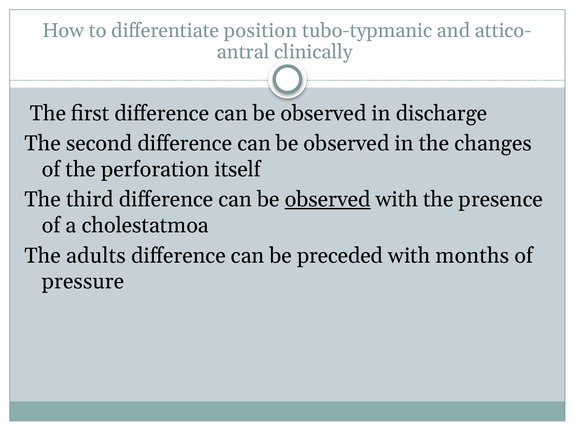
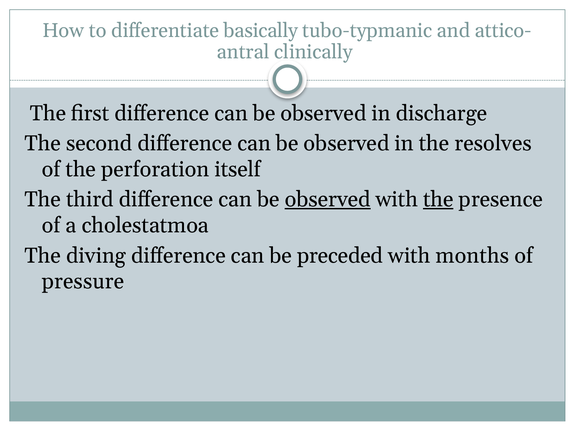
position: position -> basically
changes: changes -> resolves
the at (438, 200) underline: none -> present
adults: adults -> diving
